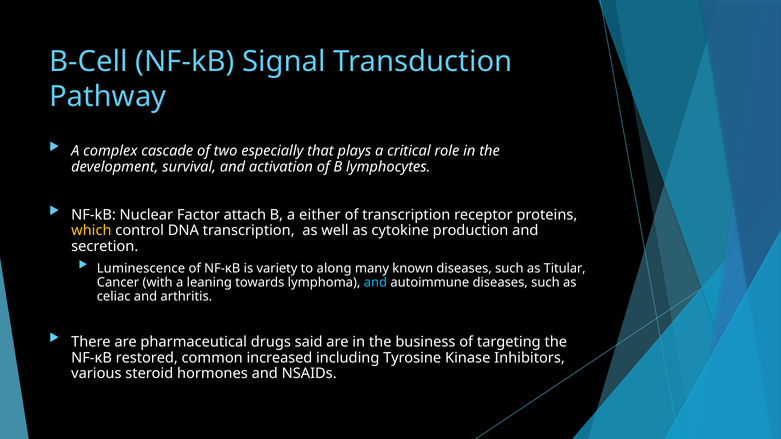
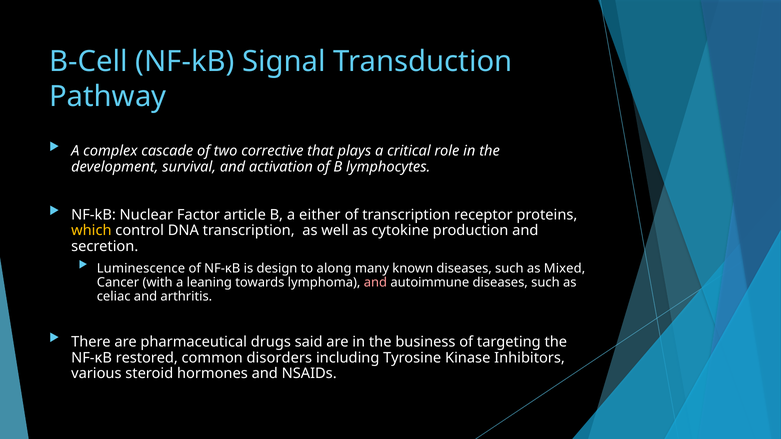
especially: especially -> corrective
attach: attach -> article
variety: variety -> design
Titular: Titular -> Mixed
and at (375, 283) colour: light blue -> pink
increased: increased -> disorders
